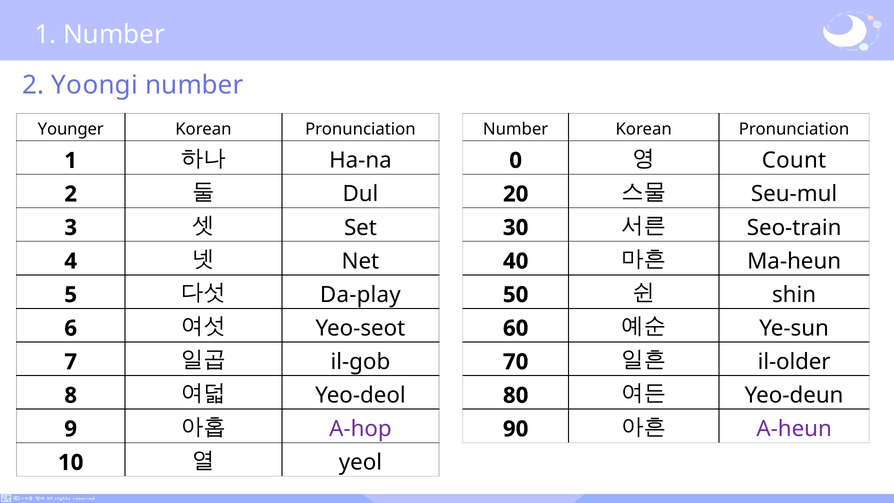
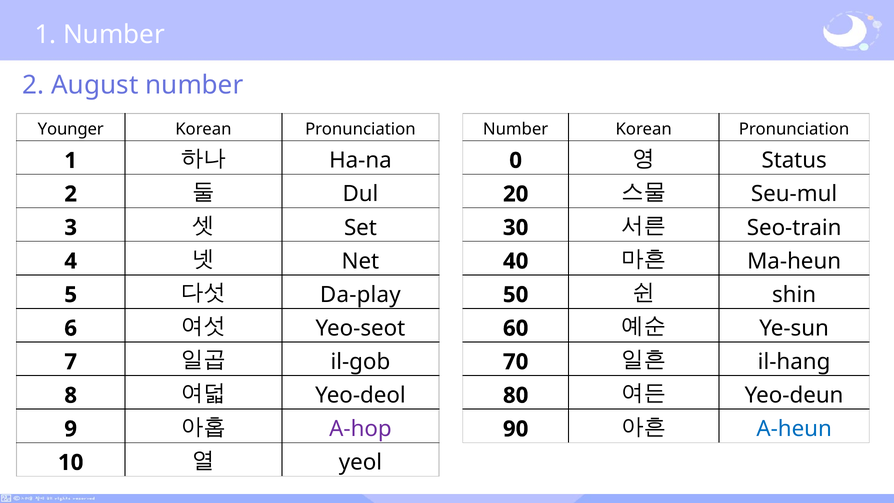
Yoongi: Yoongi -> August
Count: Count -> Status
il-older: il-older -> il-hang
A-heun colour: purple -> blue
